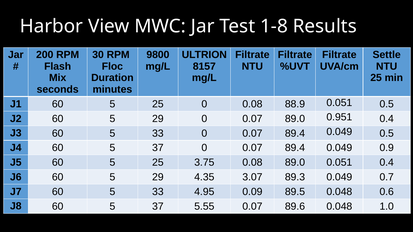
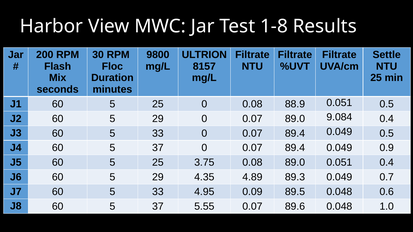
0.951: 0.951 -> 9.084
3.07: 3.07 -> 4.89
